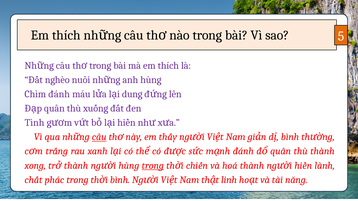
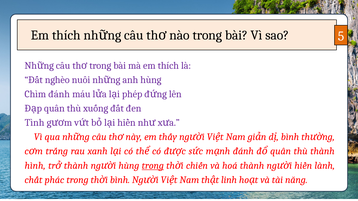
dung: dung -> phép
câu underline: present -> none
xong: xong -> hình
